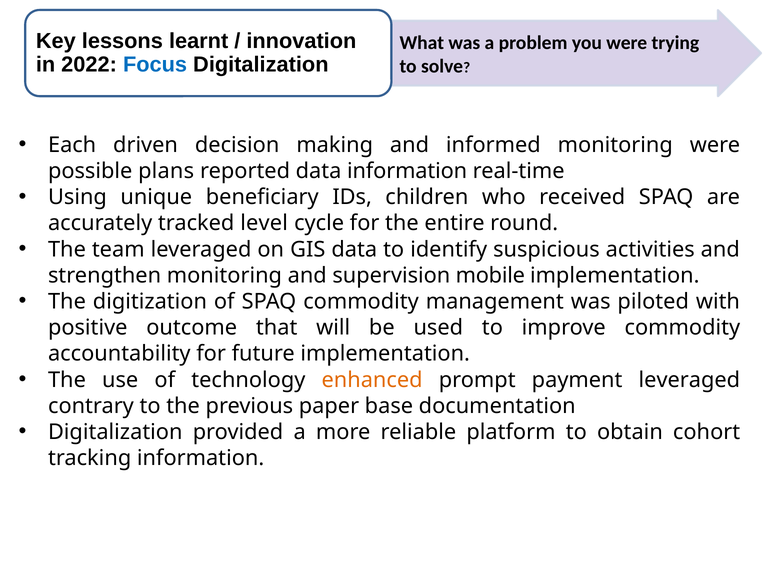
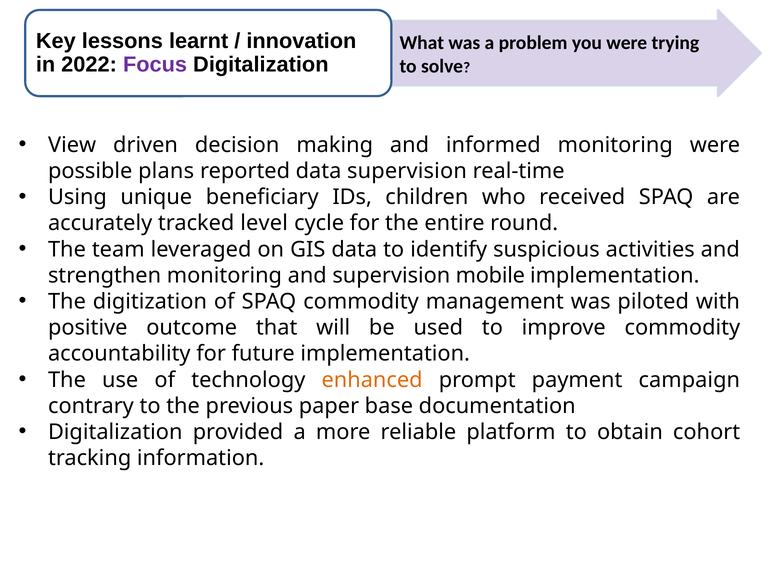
Focus colour: blue -> purple
Each: Each -> View
data information: information -> supervision
payment leveraged: leveraged -> campaign
